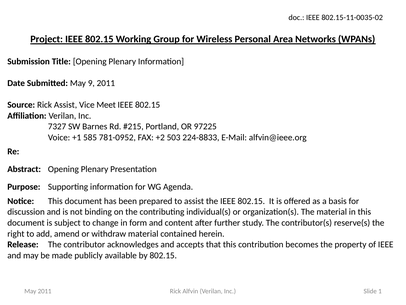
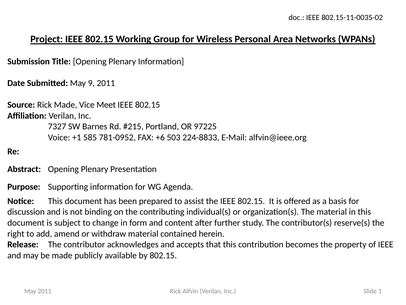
Rick Assist: Assist -> Made
+2: +2 -> +6
